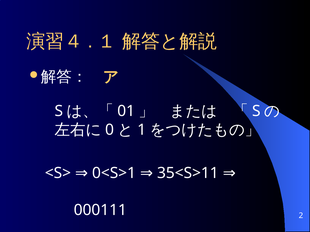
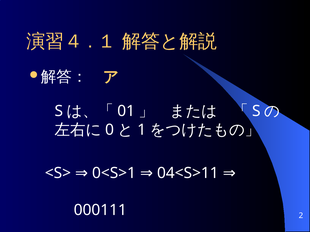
35<S>11: 35<S>11 -> 04<S>11
